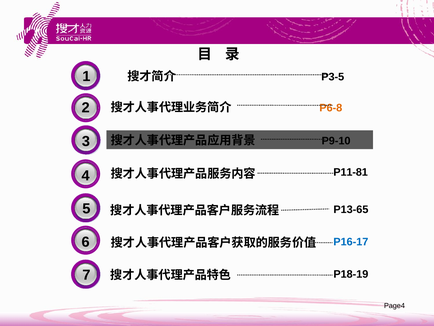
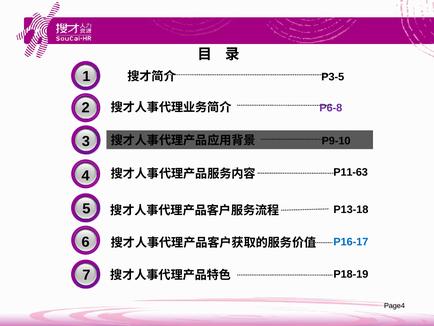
P6-8 colour: orange -> purple
P11-81: P11-81 -> P11-63
P13-65: P13-65 -> P13-18
